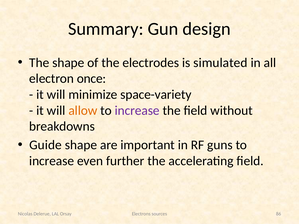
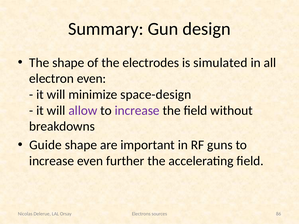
electron once: once -> even
space-variety: space-variety -> space-design
allow colour: orange -> purple
